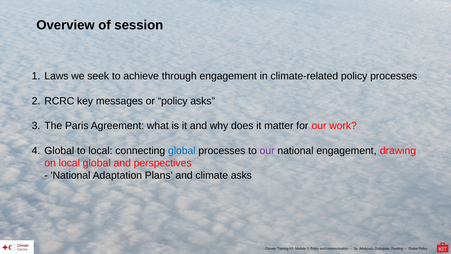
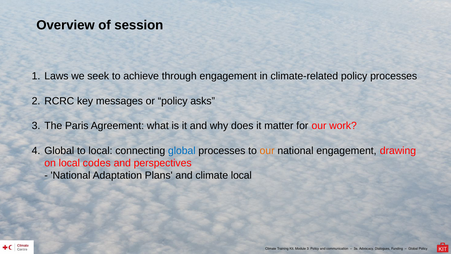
our at (267, 150) colour: purple -> orange
local global: global -> codes
climate asks: asks -> local
